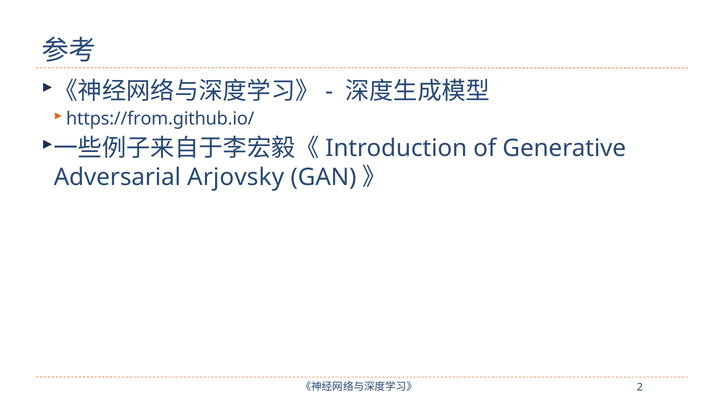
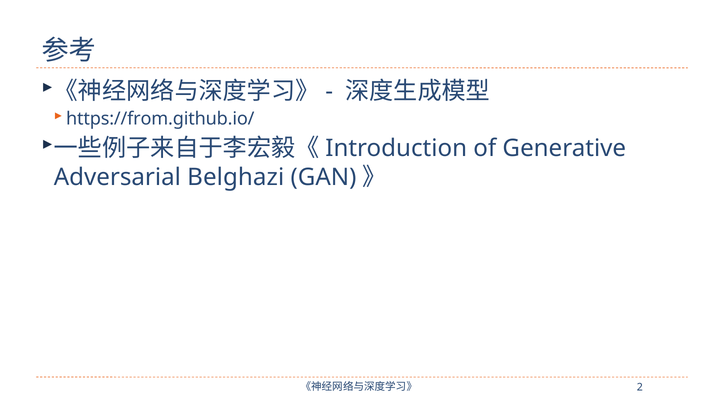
Arjovsky: Arjovsky -> Belghazi
